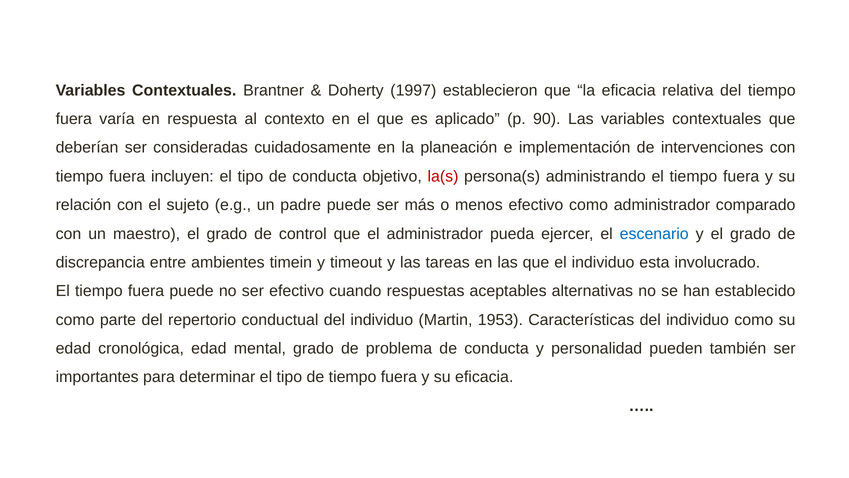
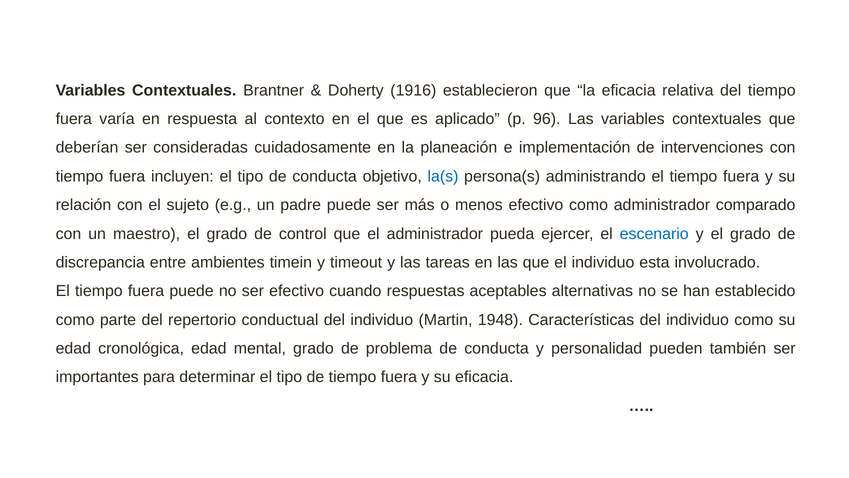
1997: 1997 -> 1916
90: 90 -> 96
la(s colour: red -> blue
1953: 1953 -> 1948
